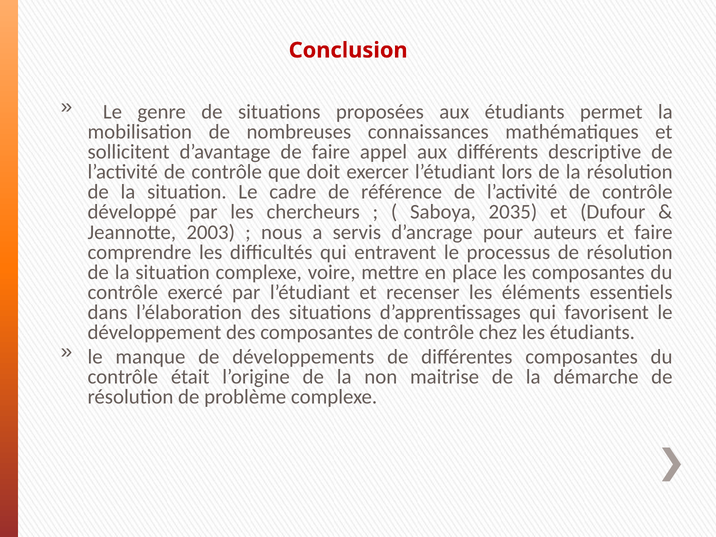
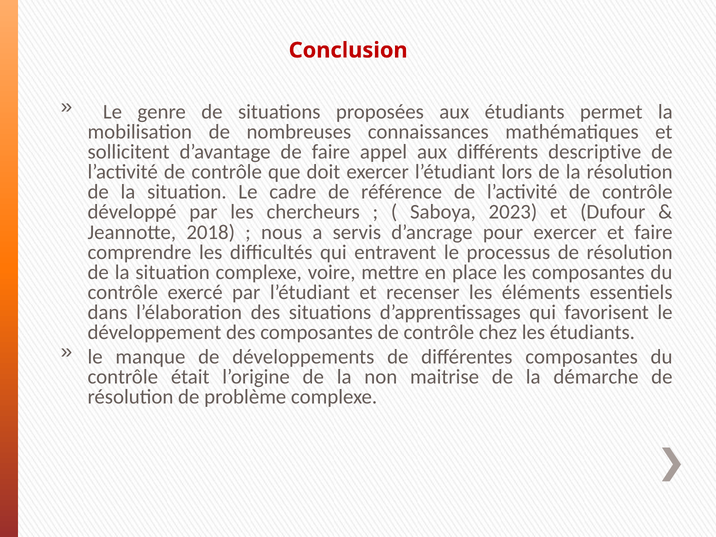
2035: 2035 -> 2023
2003: 2003 -> 2018
pour auteurs: auteurs -> exercer
